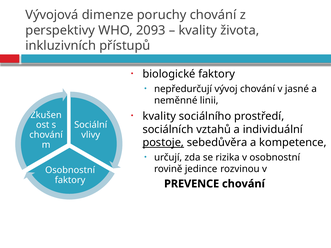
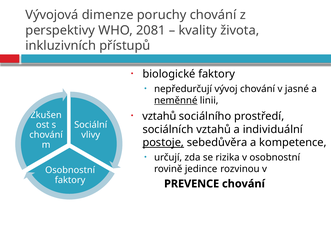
2093: 2093 -> 2081
neměnné underline: none -> present
kvality at (159, 116): kvality -> vztahů
